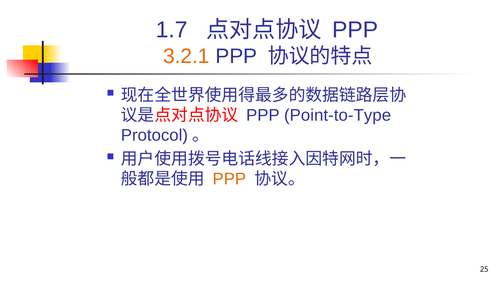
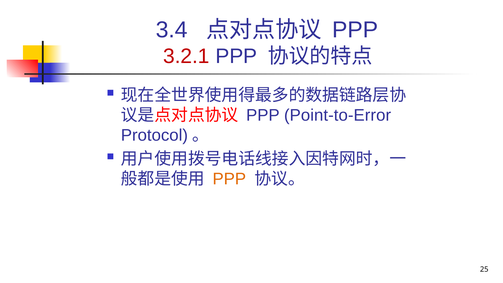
1.7: 1.7 -> 3.4
3.2.1 colour: orange -> red
Point-to-Type: Point-to-Type -> Point-to-Error
